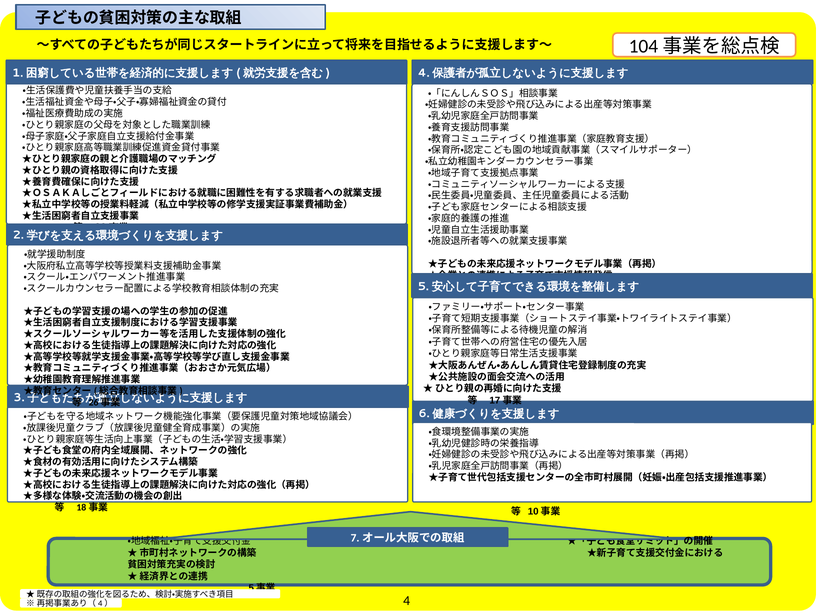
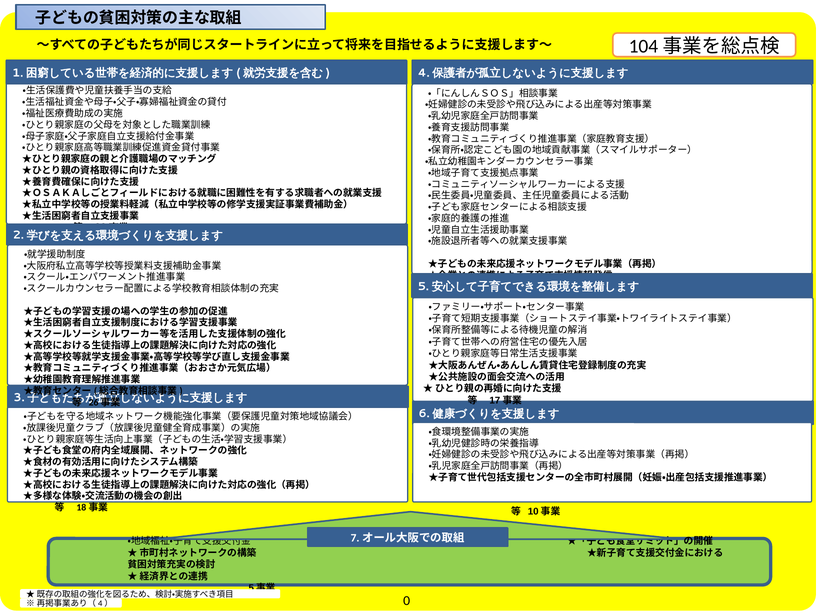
4: 4 -> 0
